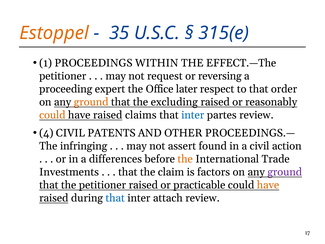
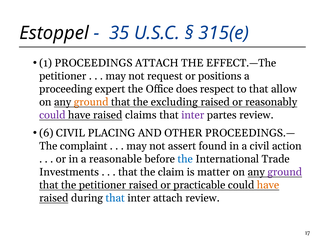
Estoppel colour: orange -> black
PROCEEDINGS WITHIN: WITHIN -> ATTACH
reversing: reversing -> positions
later: later -> does
order: order -> allow
could at (52, 115) colour: orange -> purple
inter at (193, 115) colour: blue -> purple
4: 4 -> 6
PATENTS: PATENTS -> PLACING
infringing: infringing -> complaint
differences: differences -> reasonable
the at (185, 159) colour: orange -> blue
factors: factors -> matter
